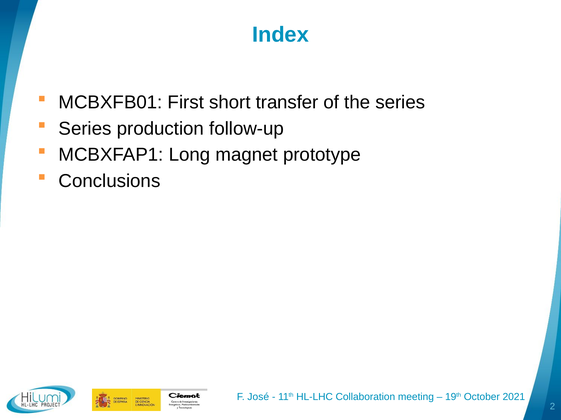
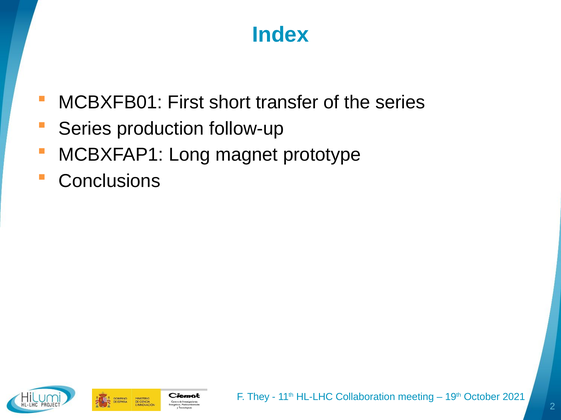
José: José -> They
